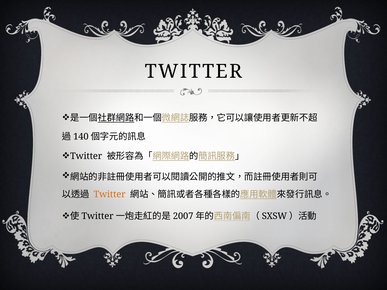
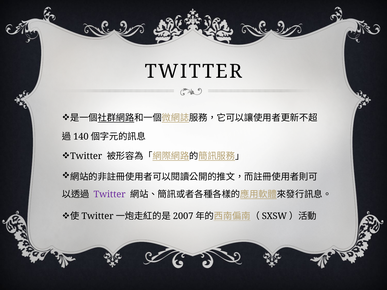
Twitter at (110, 195) colour: orange -> purple
